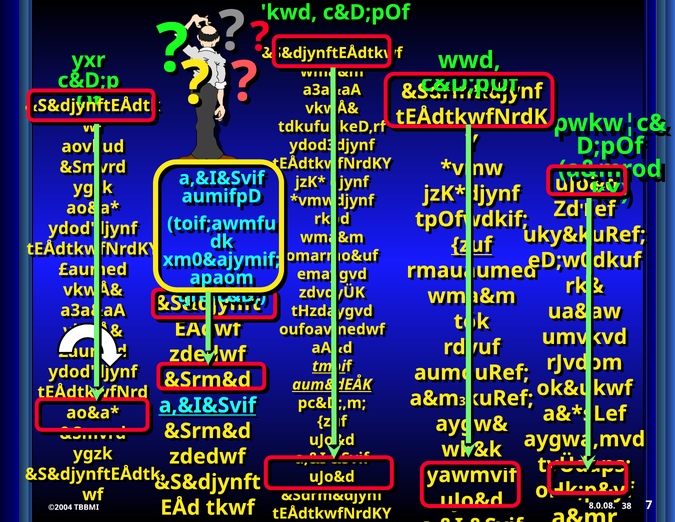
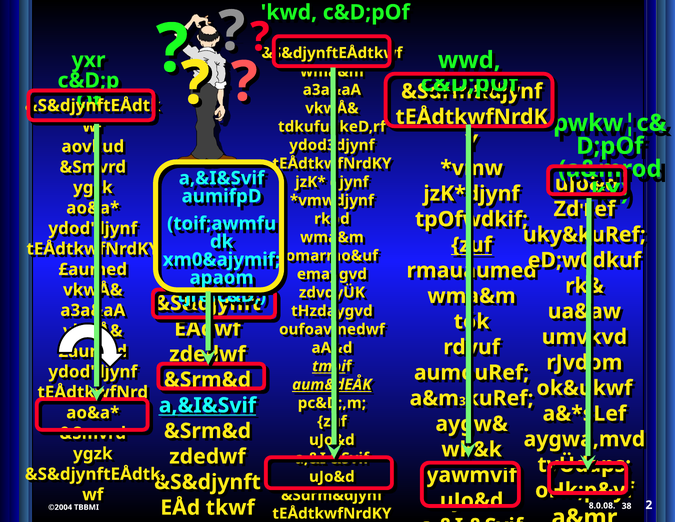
7: 7 -> 2
